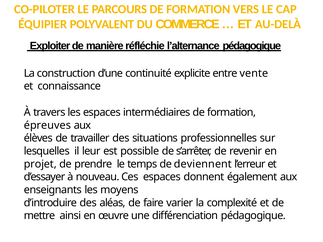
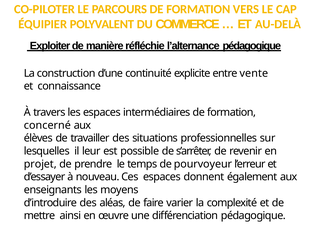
épreuves: épreuves -> concerné
deviennent: deviennent -> pourvoyeur
